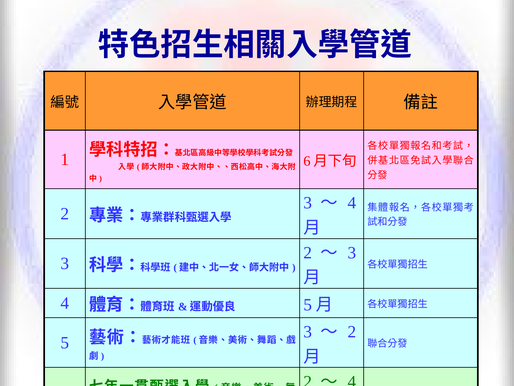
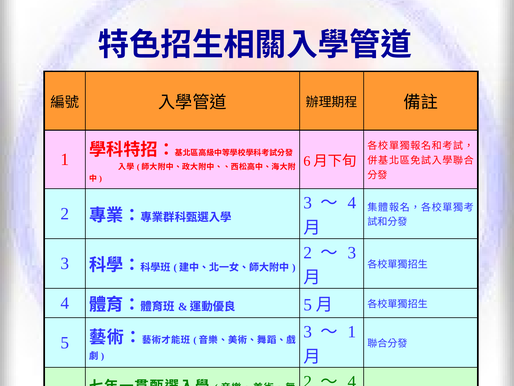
2 at (352, 331): 2 -> 1
